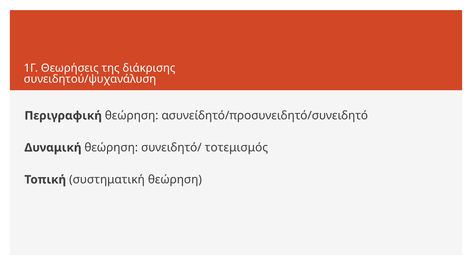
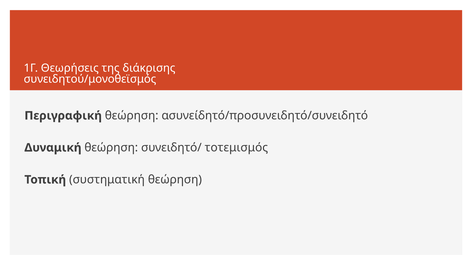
συνειδητού/ψυχανάλυση: συνειδητού/ψυχανάλυση -> συνειδητού/μονοθεϊσμός
